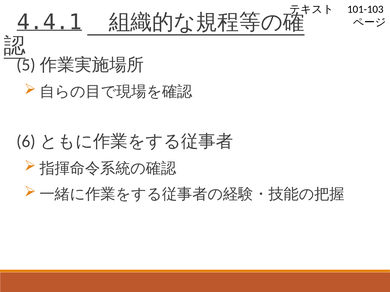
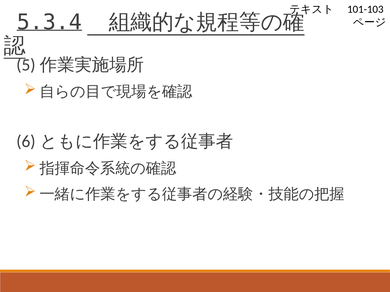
4.4.1: 4.4.1 -> 5.3.4
